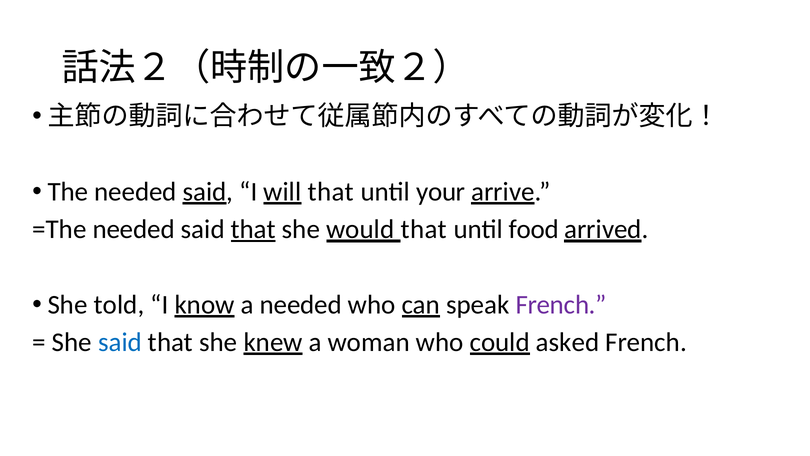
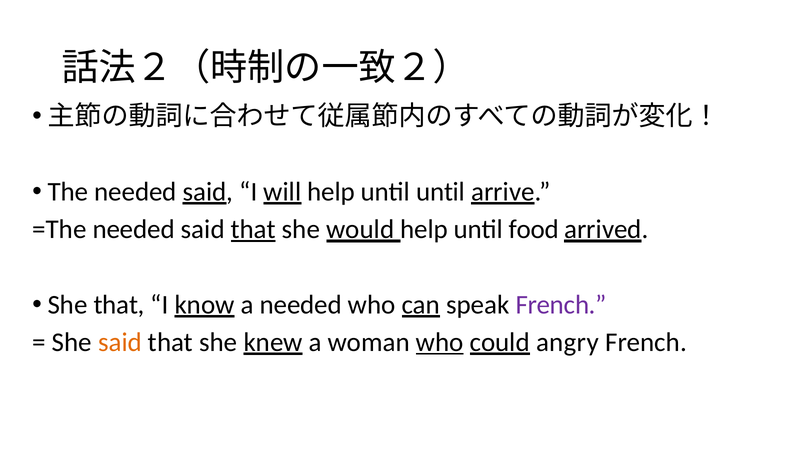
that at (331, 192): that -> help
until your: your -> until
that at (424, 229): that -> help
She told: told -> that
said at (120, 342) colour: blue -> orange
who at (440, 342) underline: none -> present
asked: asked -> angry
